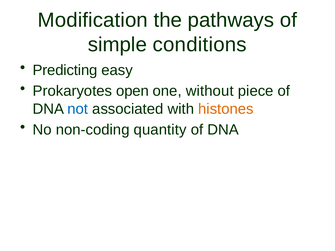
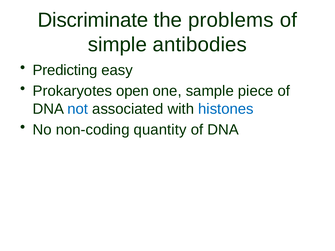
Modification: Modification -> Discriminate
pathways: pathways -> problems
conditions: conditions -> antibodies
without: without -> sample
histones colour: orange -> blue
